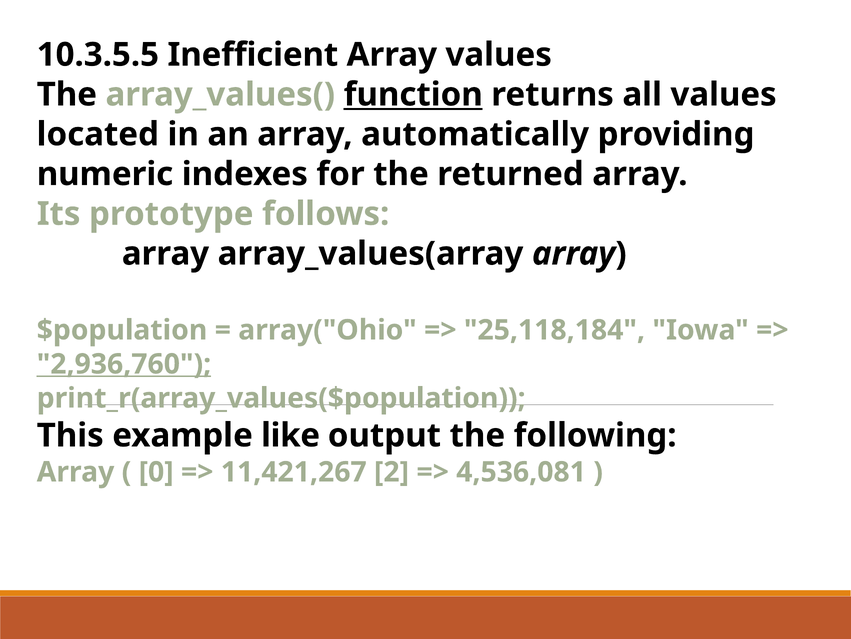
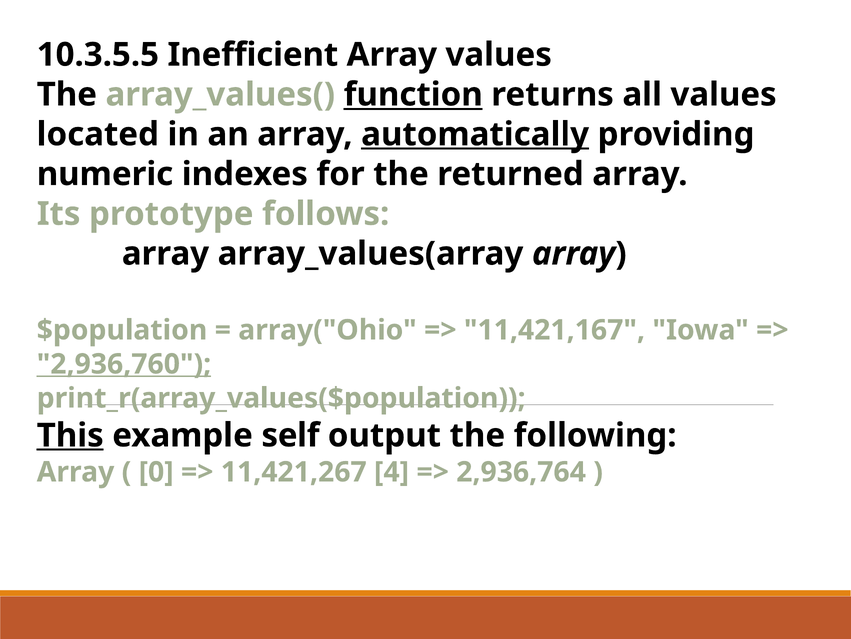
automatically underline: none -> present
25,118,184: 25,118,184 -> 11,421,167
This underline: none -> present
like: like -> self
2: 2 -> 4
4,536,081: 4,536,081 -> 2,936,764
